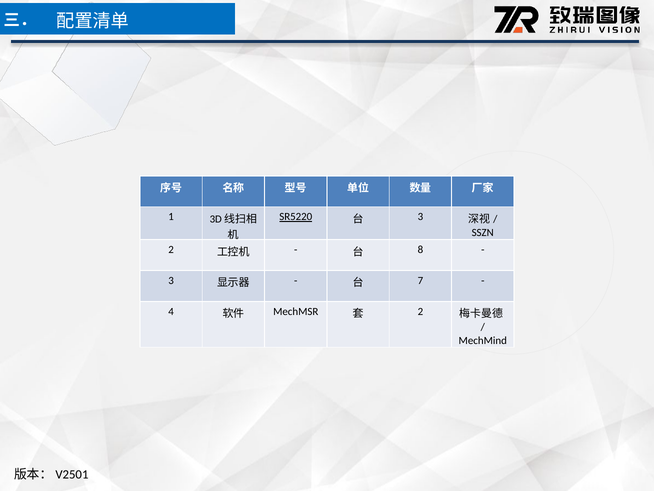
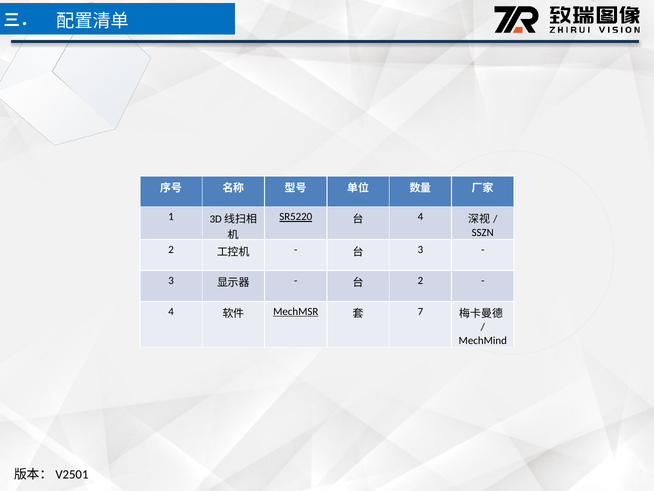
3 at (420, 217): 3 -> 4
8 at (420, 249): 8 -> 3
7 at (420, 280): 7 -> 2
MechMSR underline: none -> present
2 at (420, 311): 2 -> 7
